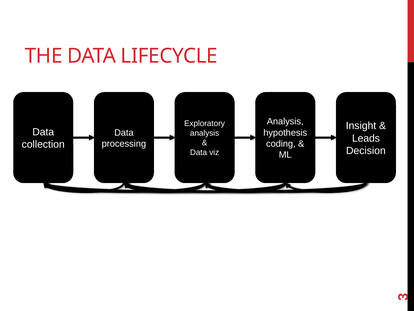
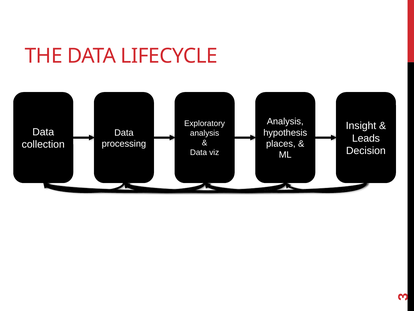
coding: coding -> places
